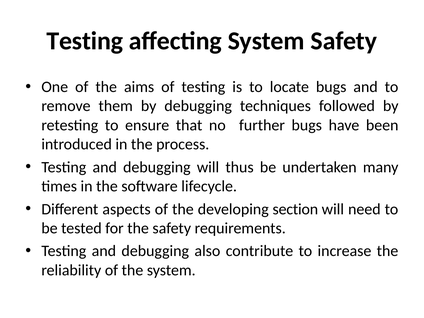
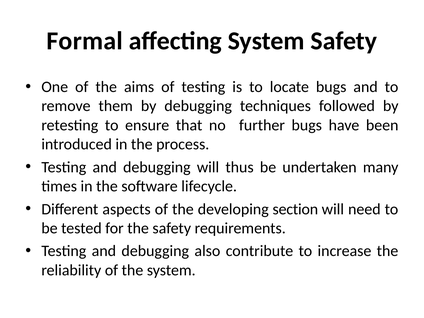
Testing at (85, 41): Testing -> Formal
